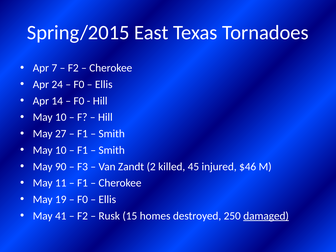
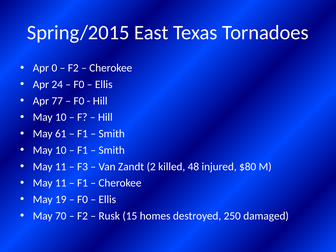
7: 7 -> 0
14: 14 -> 77
27: 27 -> 61
90 at (61, 167): 90 -> 11
45: 45 -> 48
$46: $46 -> $80
41: 41 -> 70
damaged underline: present -> none
